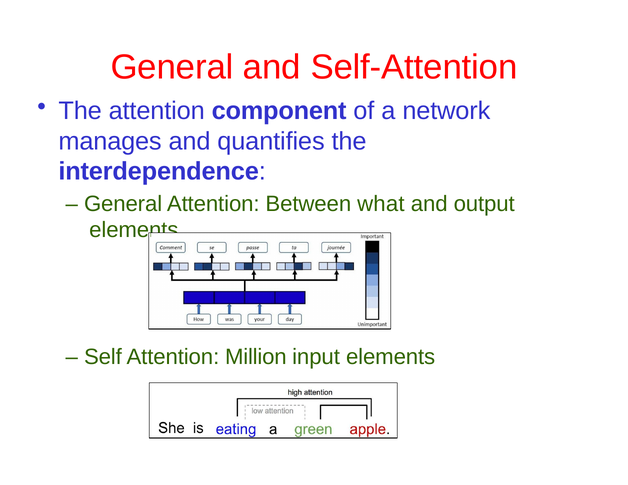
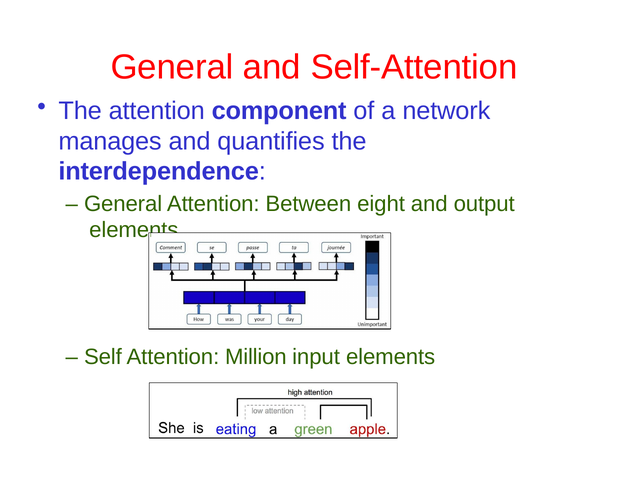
what: what -> eight
